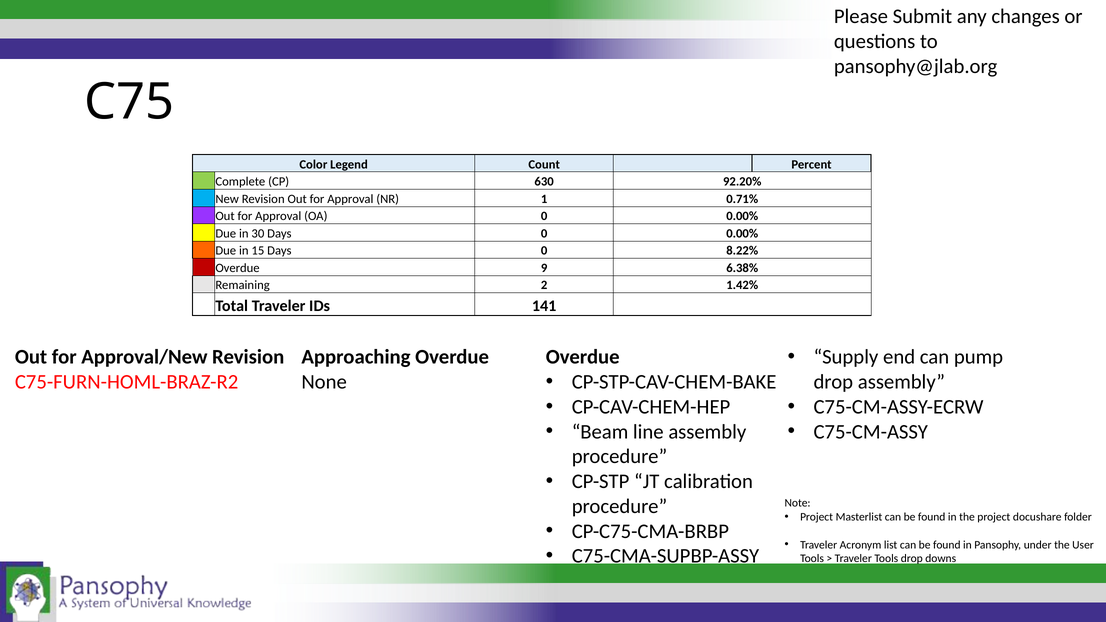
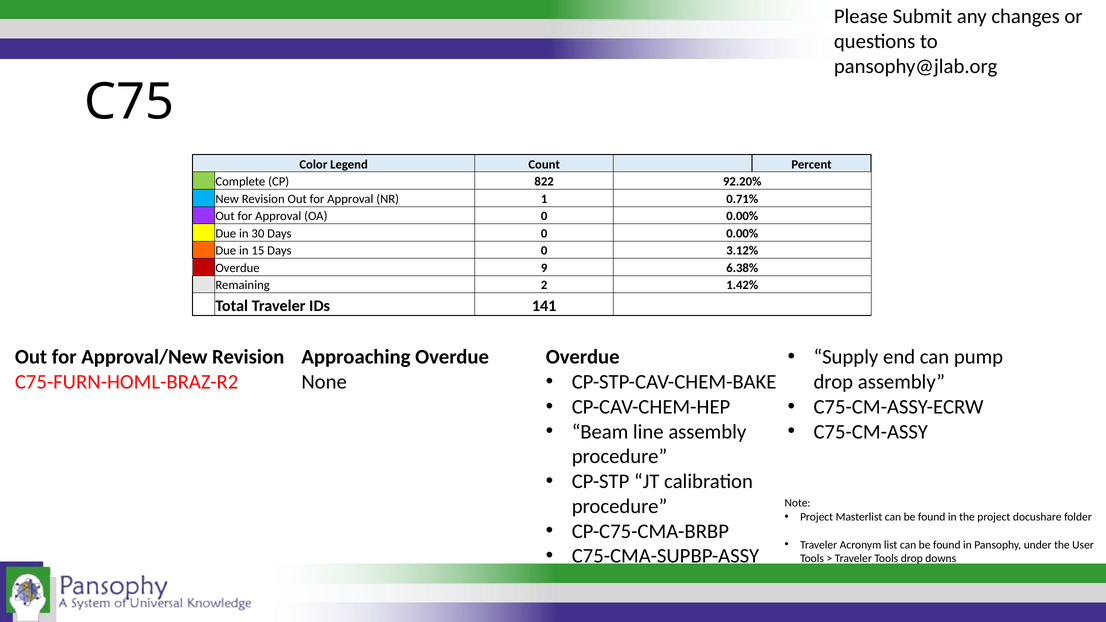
630: 630 -> 822
8.22%: 8.22% -> 3.12%
